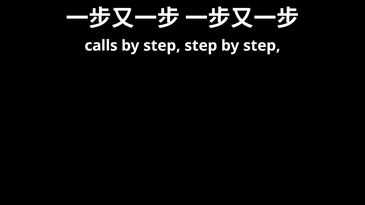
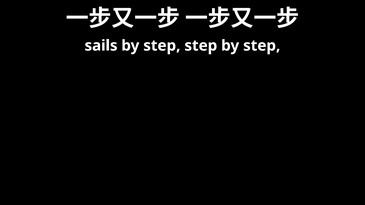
calls: calls -> sails
